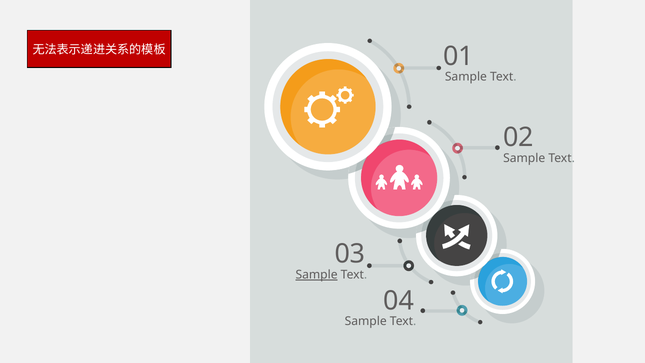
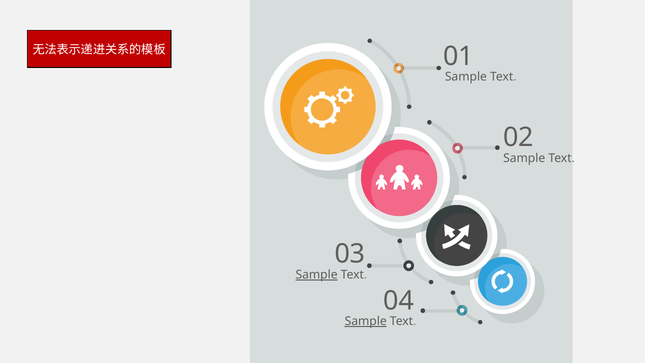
Sample at (366, 321) underline: none -> present
